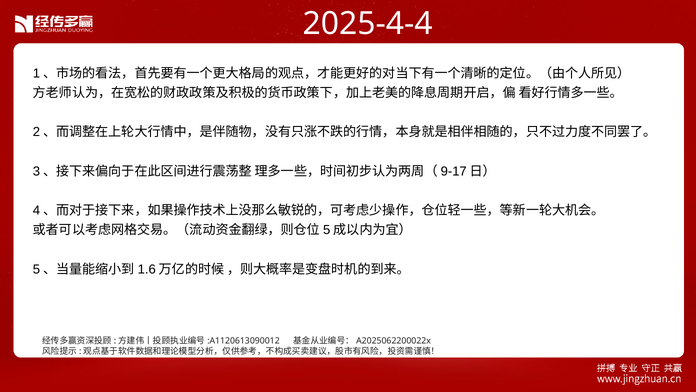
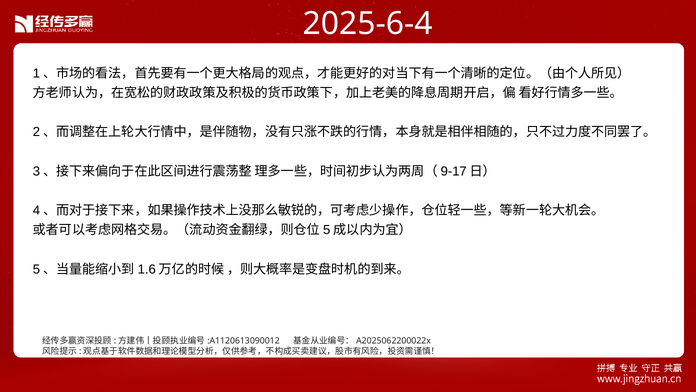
2025-4-4: 2025-4-4 -> 2025-6-4
